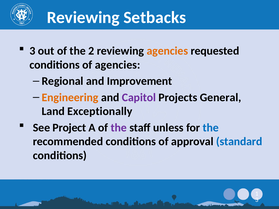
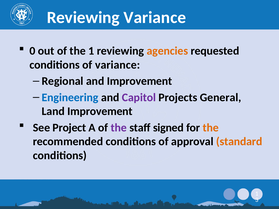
Reviewing Setbacks: Setbacks -> Variance
3 at (32, 51): 3 -> 0
the 2: 2 -> 1
of agencies: agencies -> variance
Engineering colour: orange -> blue
Land Exceptionally: Exceptionally -> Improvement
unless: unless -> signed
the at (211, 128) colour: blue -> orange
standard colour: blue -> orange
